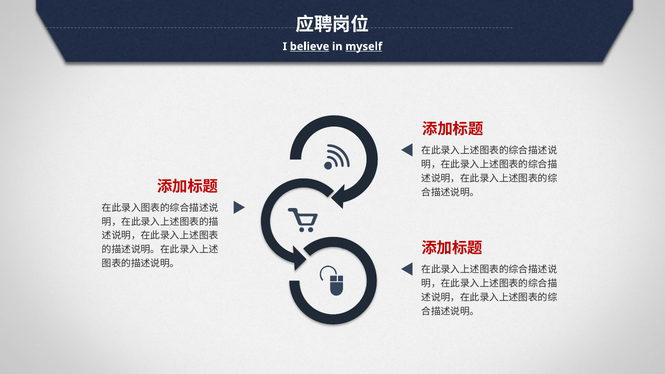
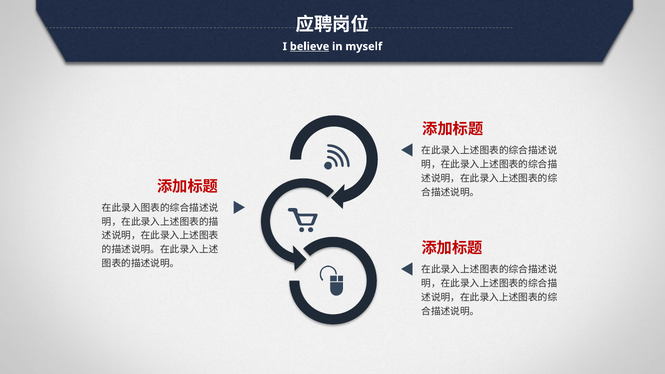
myself underline: present -> none
